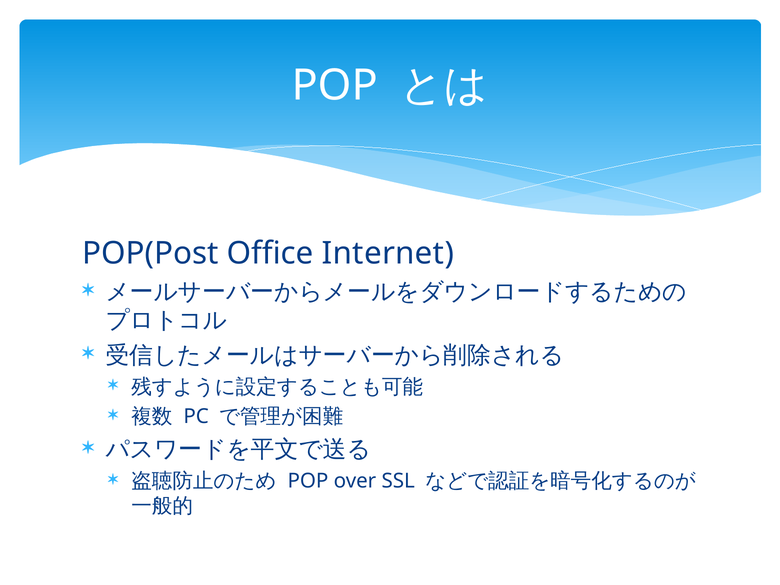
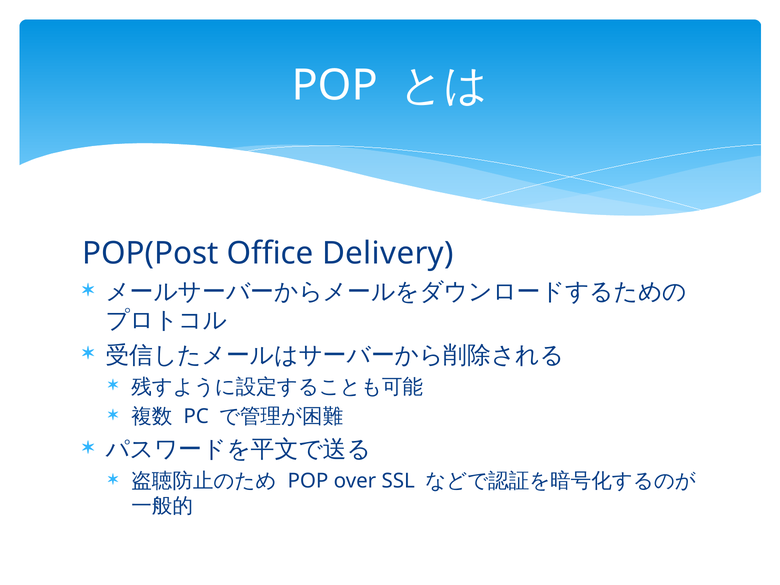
Internet: Internet -> Delivery
